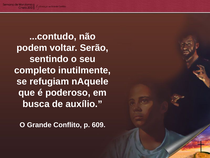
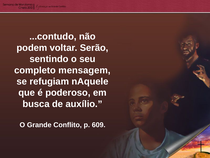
inutilmente: inutilmente -> mensagem
